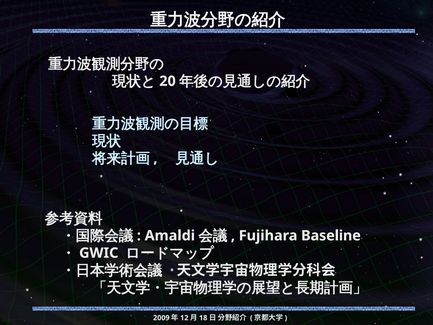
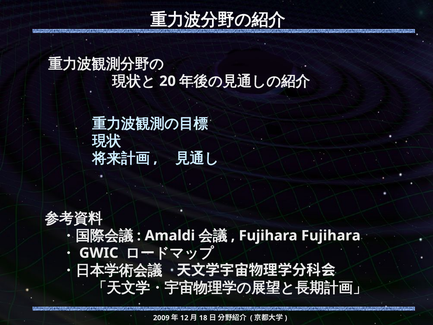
Fujihara Baseline: Baseline -> Fujihara
